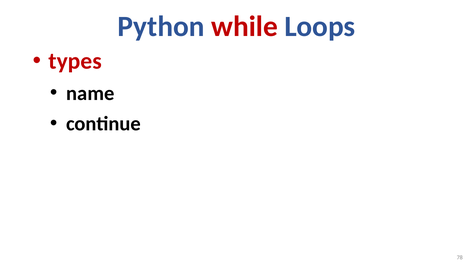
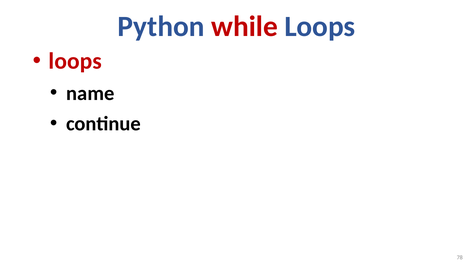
types at (75, 61): types -> loops
